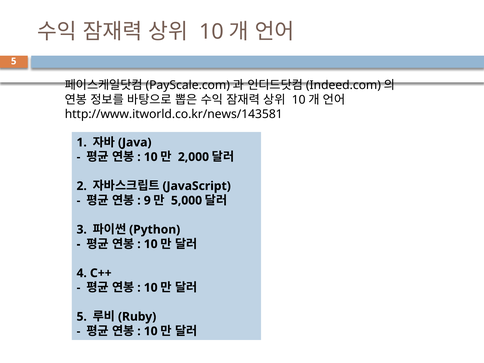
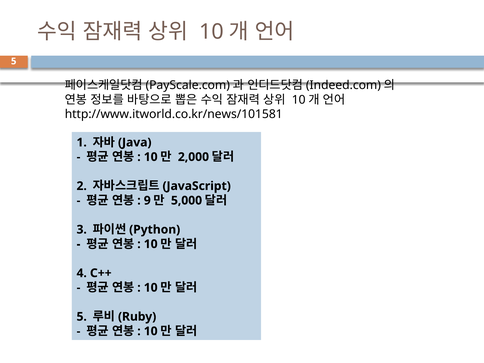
http://www.itworld.co.kr/news/143581: http://www.itworld.co.kr/news/143581 -> http://www.itworld.co.kr/news/101581
